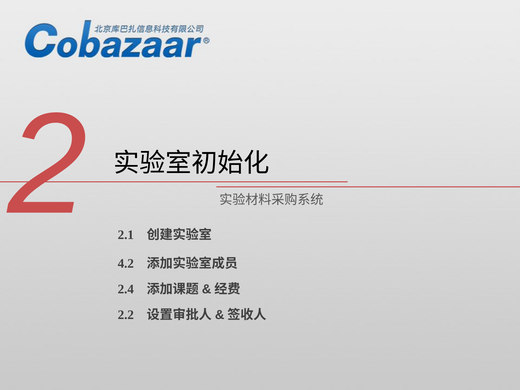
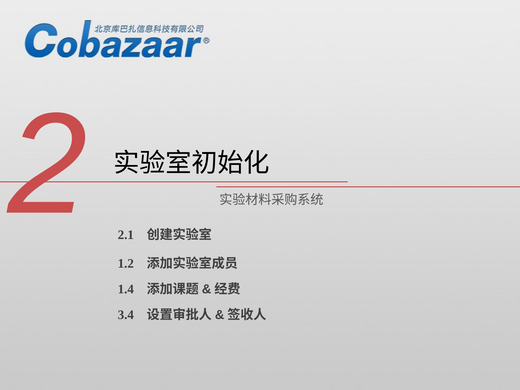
4.2: 4.2 -> 1.2
2.4: 2.4 -> 1.4
2.2: 2.2 -> 3.4
